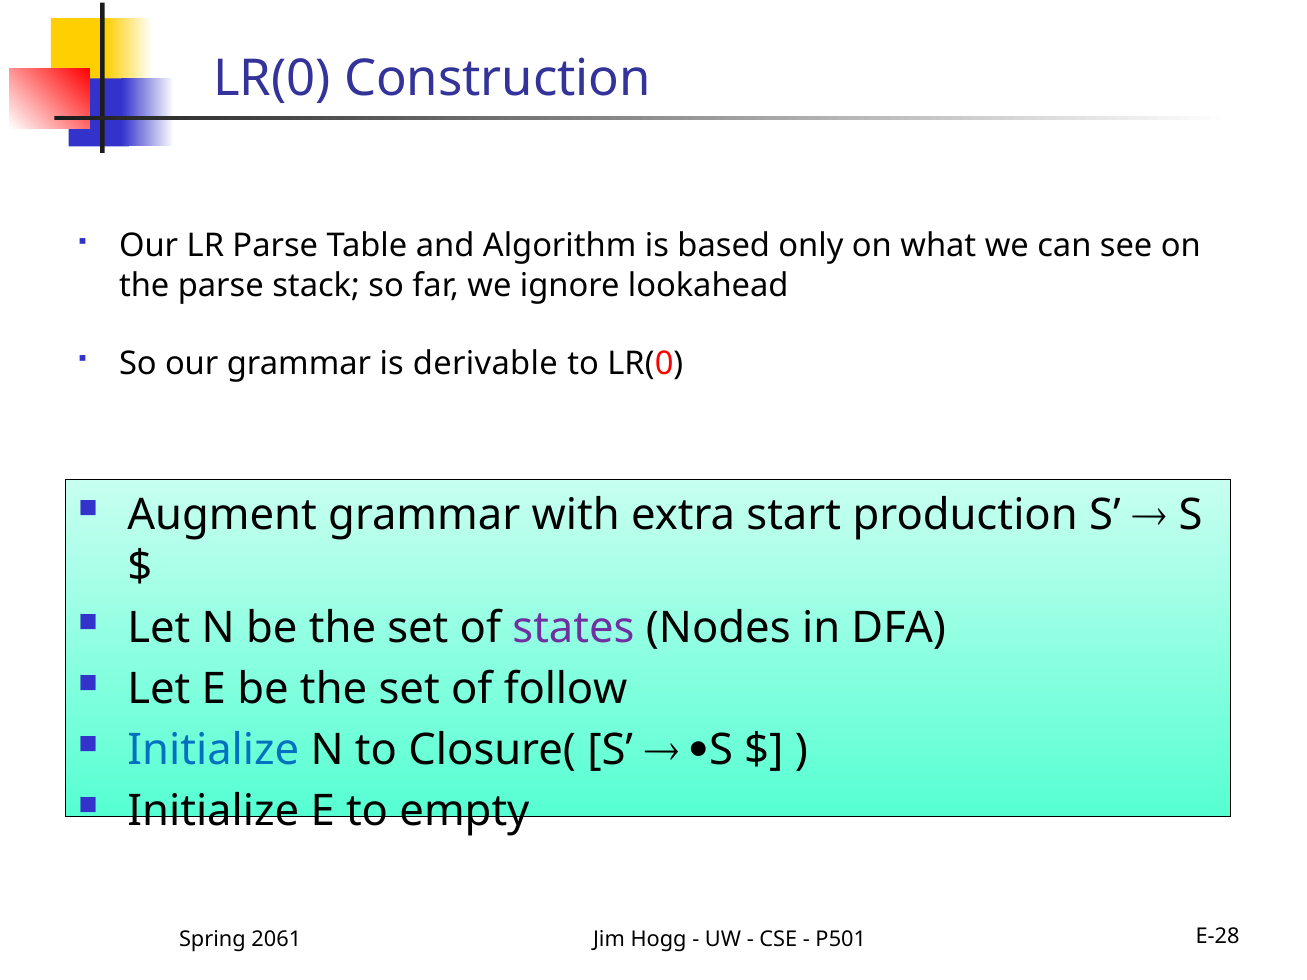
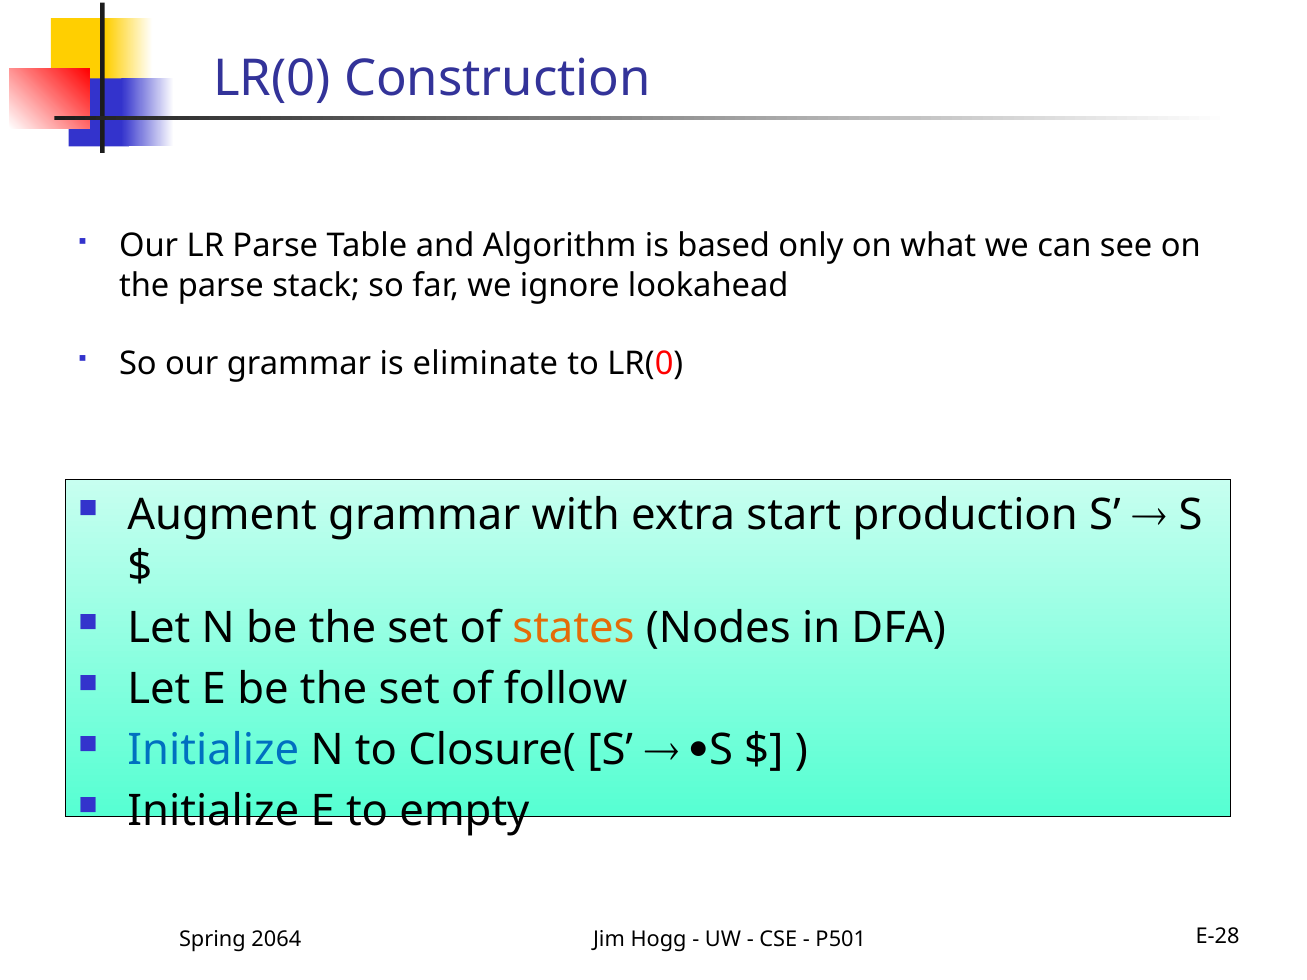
derivable: derivable -> eliminate
states colour: purple -> orange
2061: 2061 -> 2064
